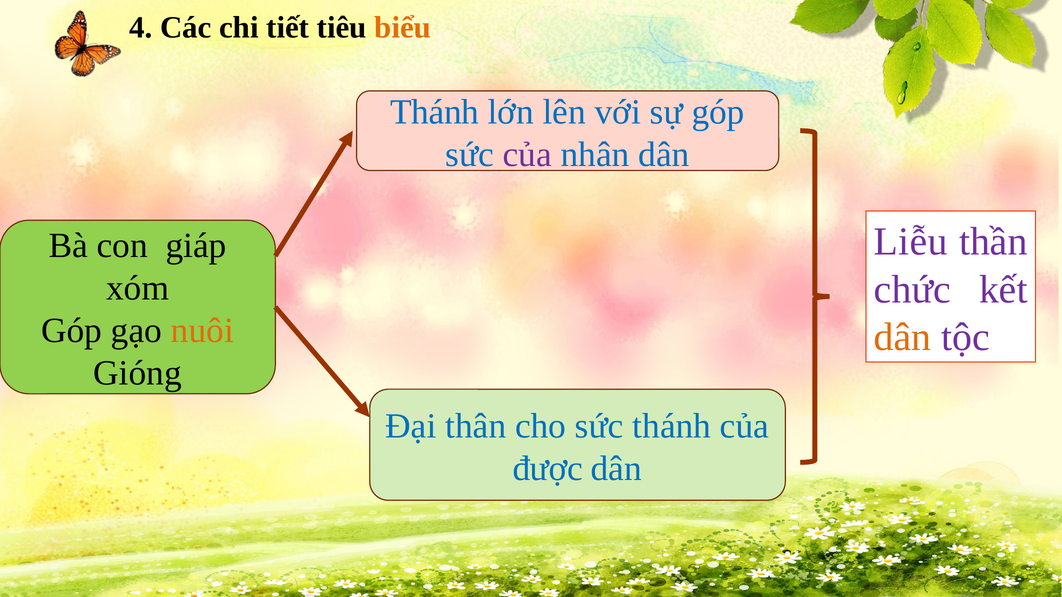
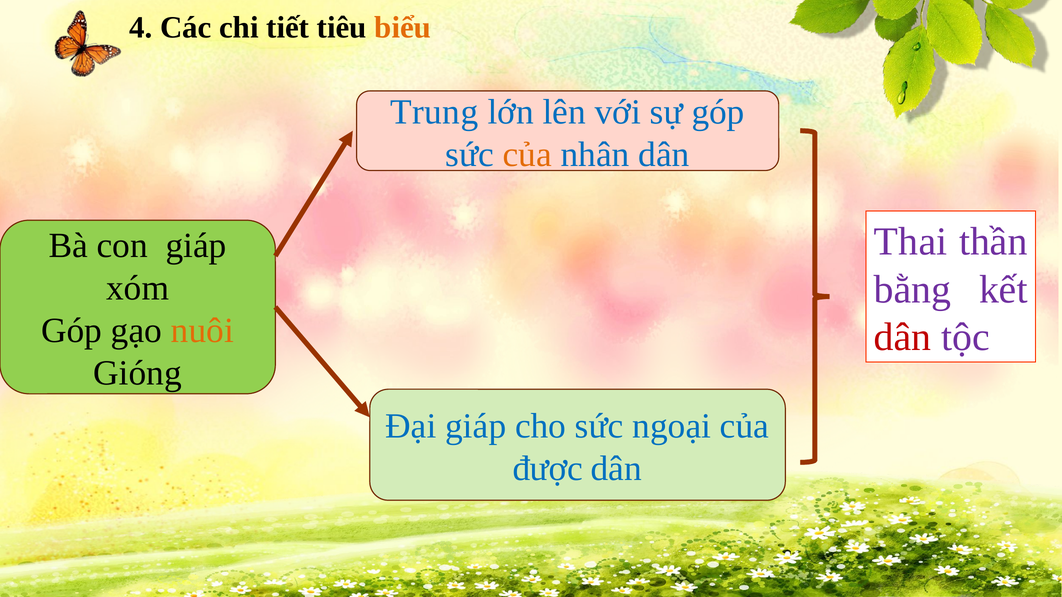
Thánh at (435, 112): Thánh -> Trung
của at (527, 154) colour: purple -> orange
Liễu: Liễu -> Thai
chức: chức -> bằng
dân at (903, 337) colour: orange -> red
Đại thân: thân -> giáp
sức thánh: thánh -> ngoại
